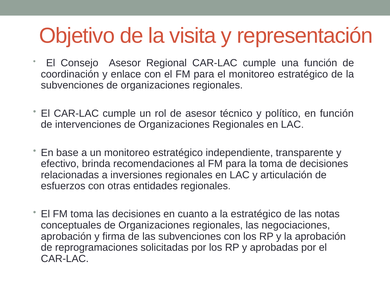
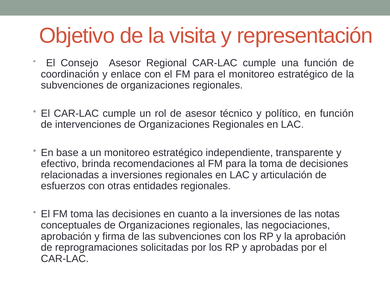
la estratégico: estratégico -> inversiones
